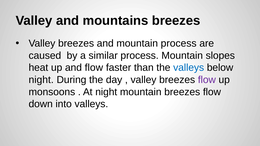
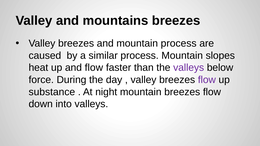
valleys at (189, 68) colour: blue -> purple
night at (41, 80): night -> force
monsoons: monsoons -> substance
